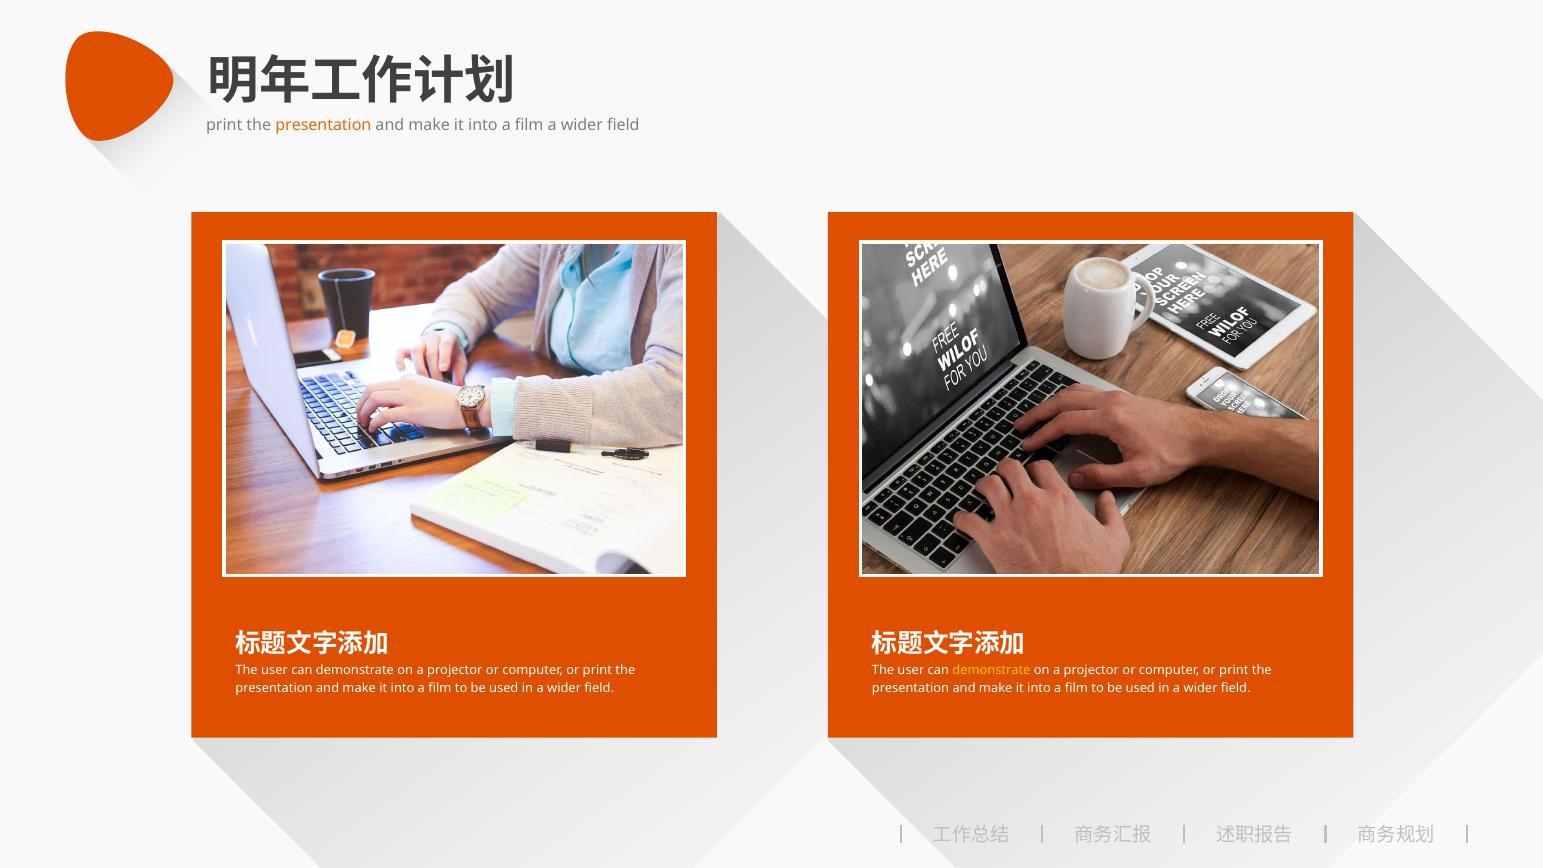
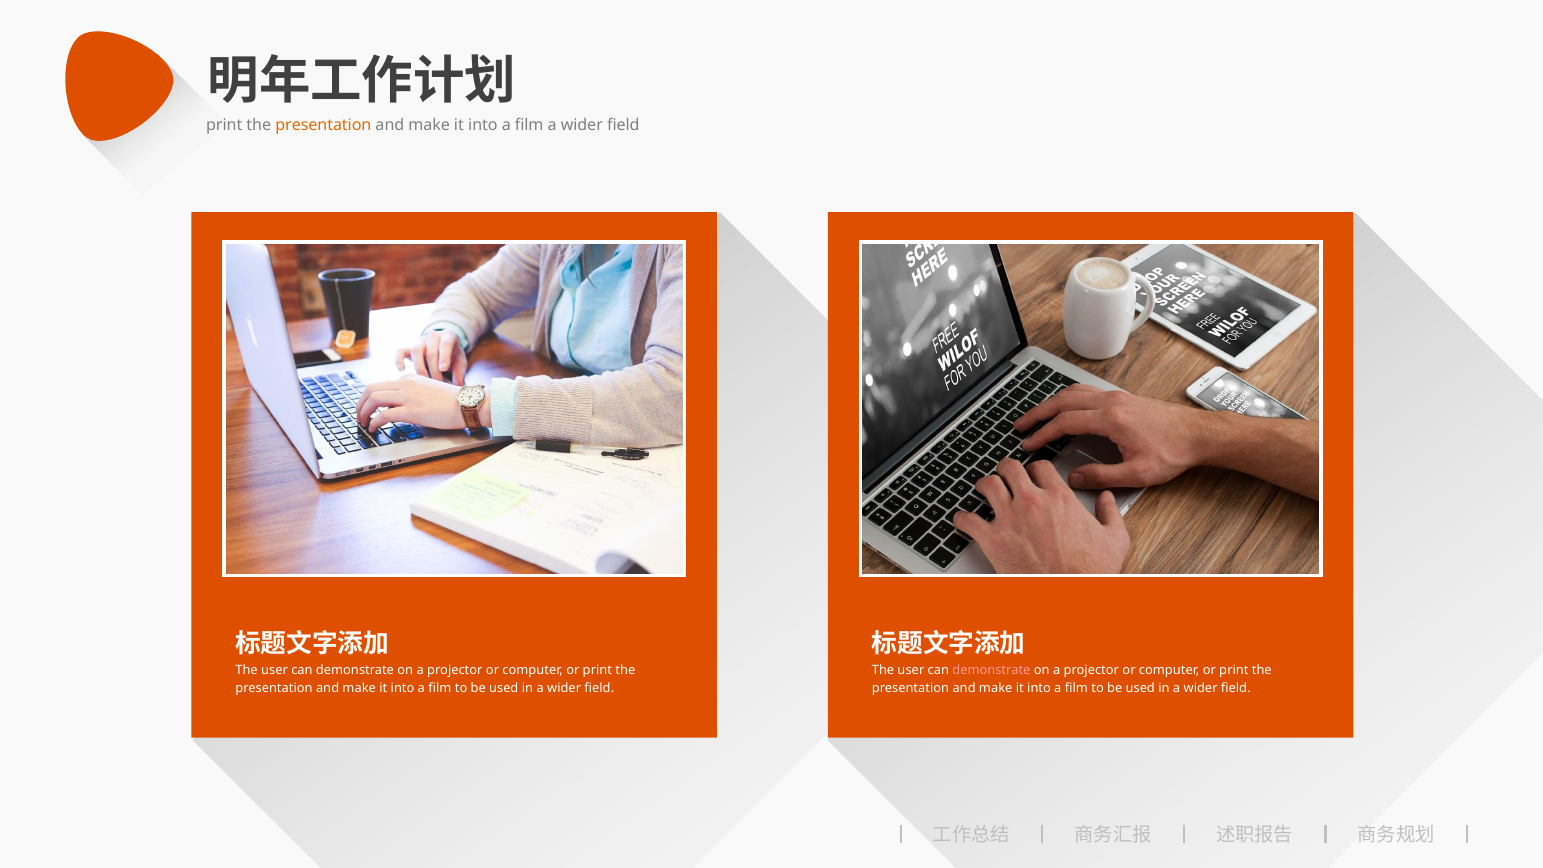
demonstrate at (991, 670) colour: yellow -> pink
